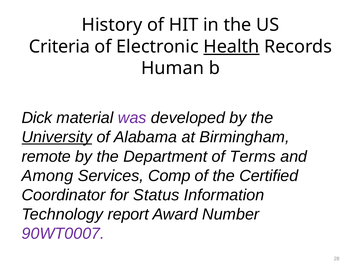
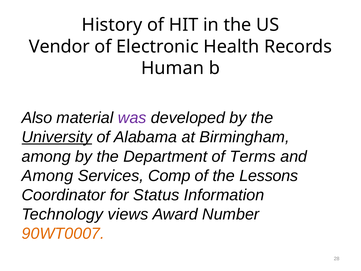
Criteria: Criteria -> Vendor
Health underline: present -> none
Dick: Dick -> Also
remote at (46, 156): remote -> among
Certified: Certified -> Lessons
report: report -> views
90WT0007 colour: purple -> orange
